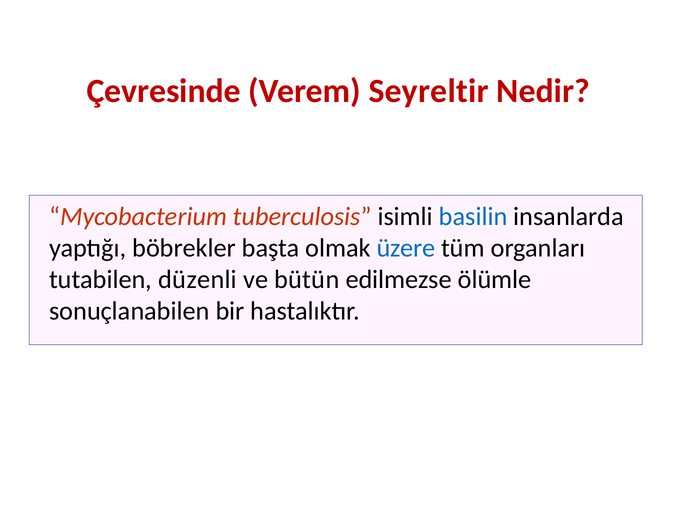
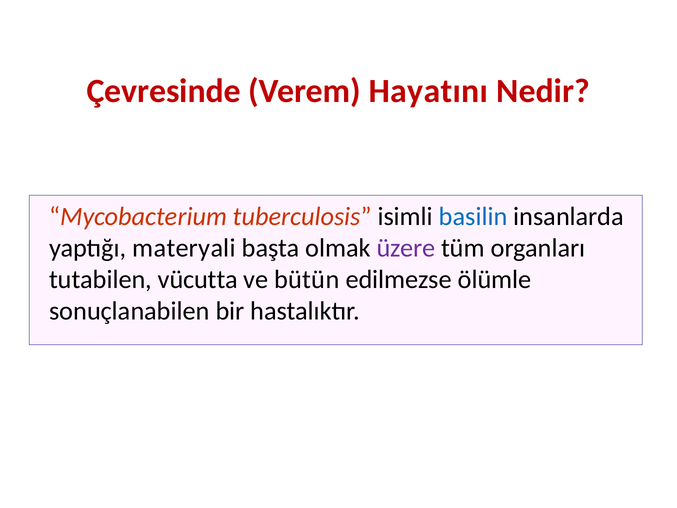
Seyreltir: Seyreltir -> Hayatını
böbrekler: böbrekler -> materyali
üzere colour: blue -> purple
düzenli: düzenli -> vücutta
